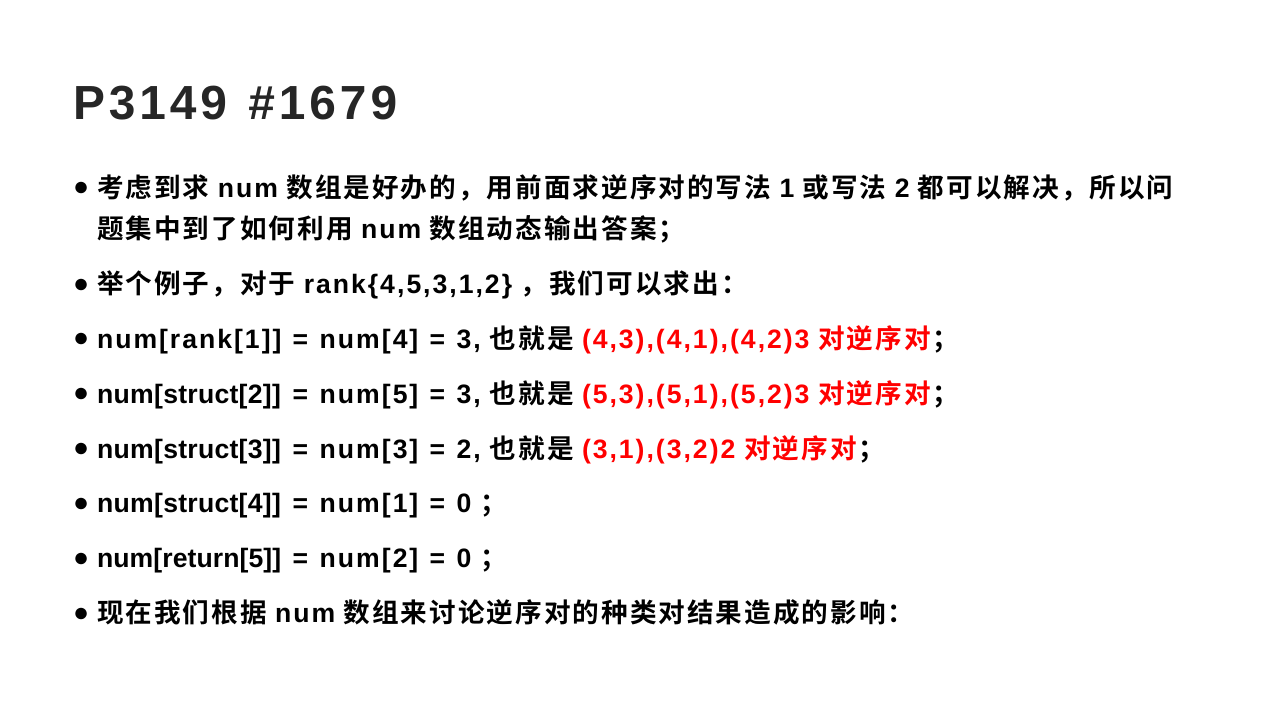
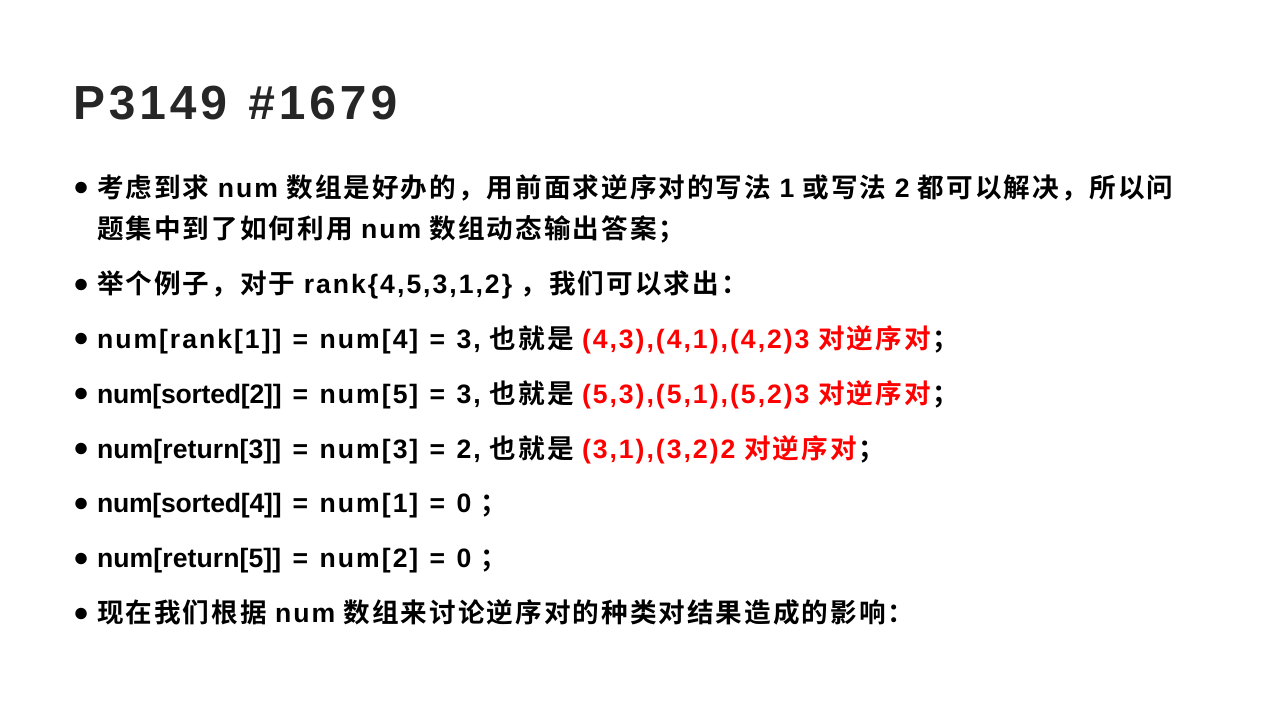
num[struct[2: num[struct[2 -> num[sorted[2
num[struct[3: num[struct[3 -> num[return[3
num[struct[4: num[struct[4 -> num[sorted[4
